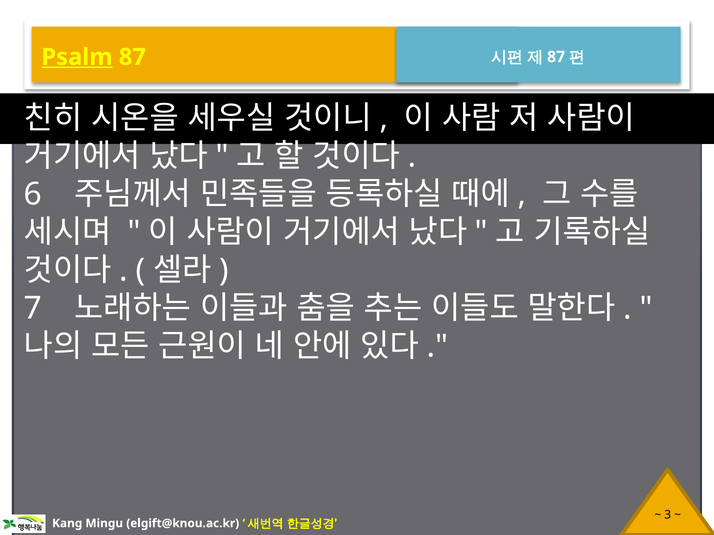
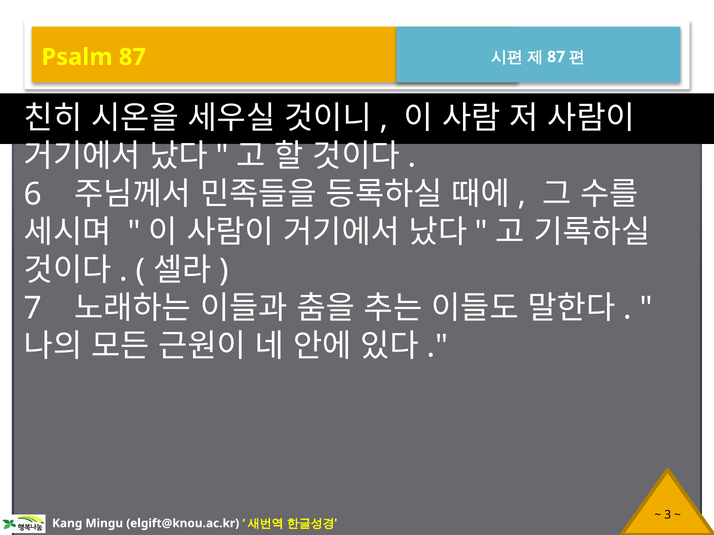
Psalm underline: present -> none
